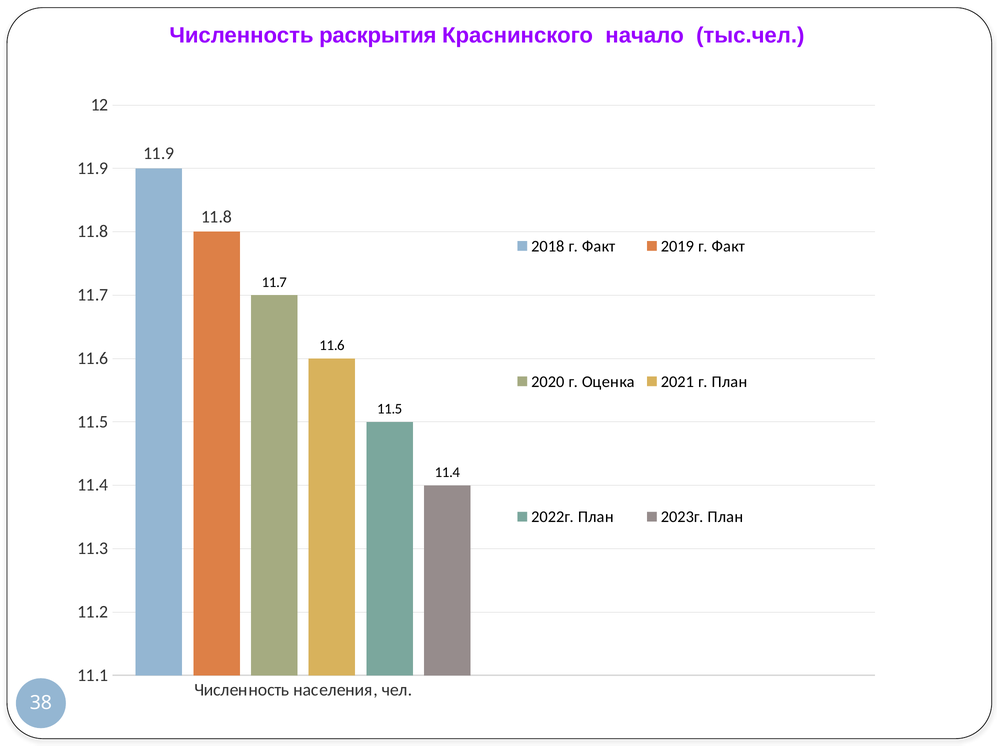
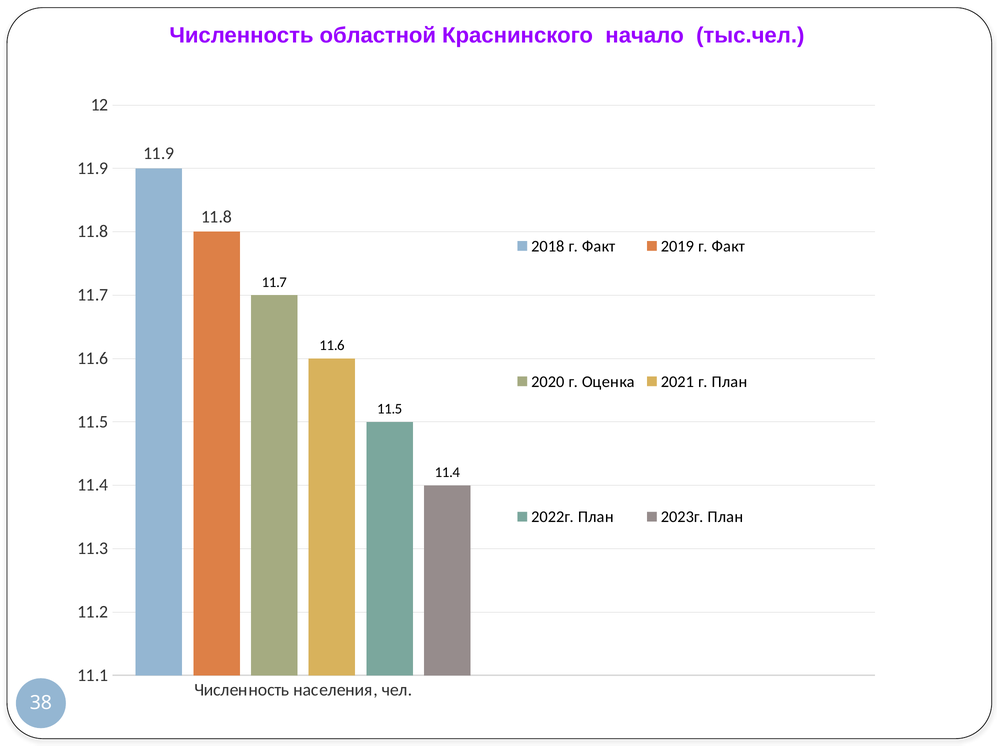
раскрытия: раскрытия -> областной
